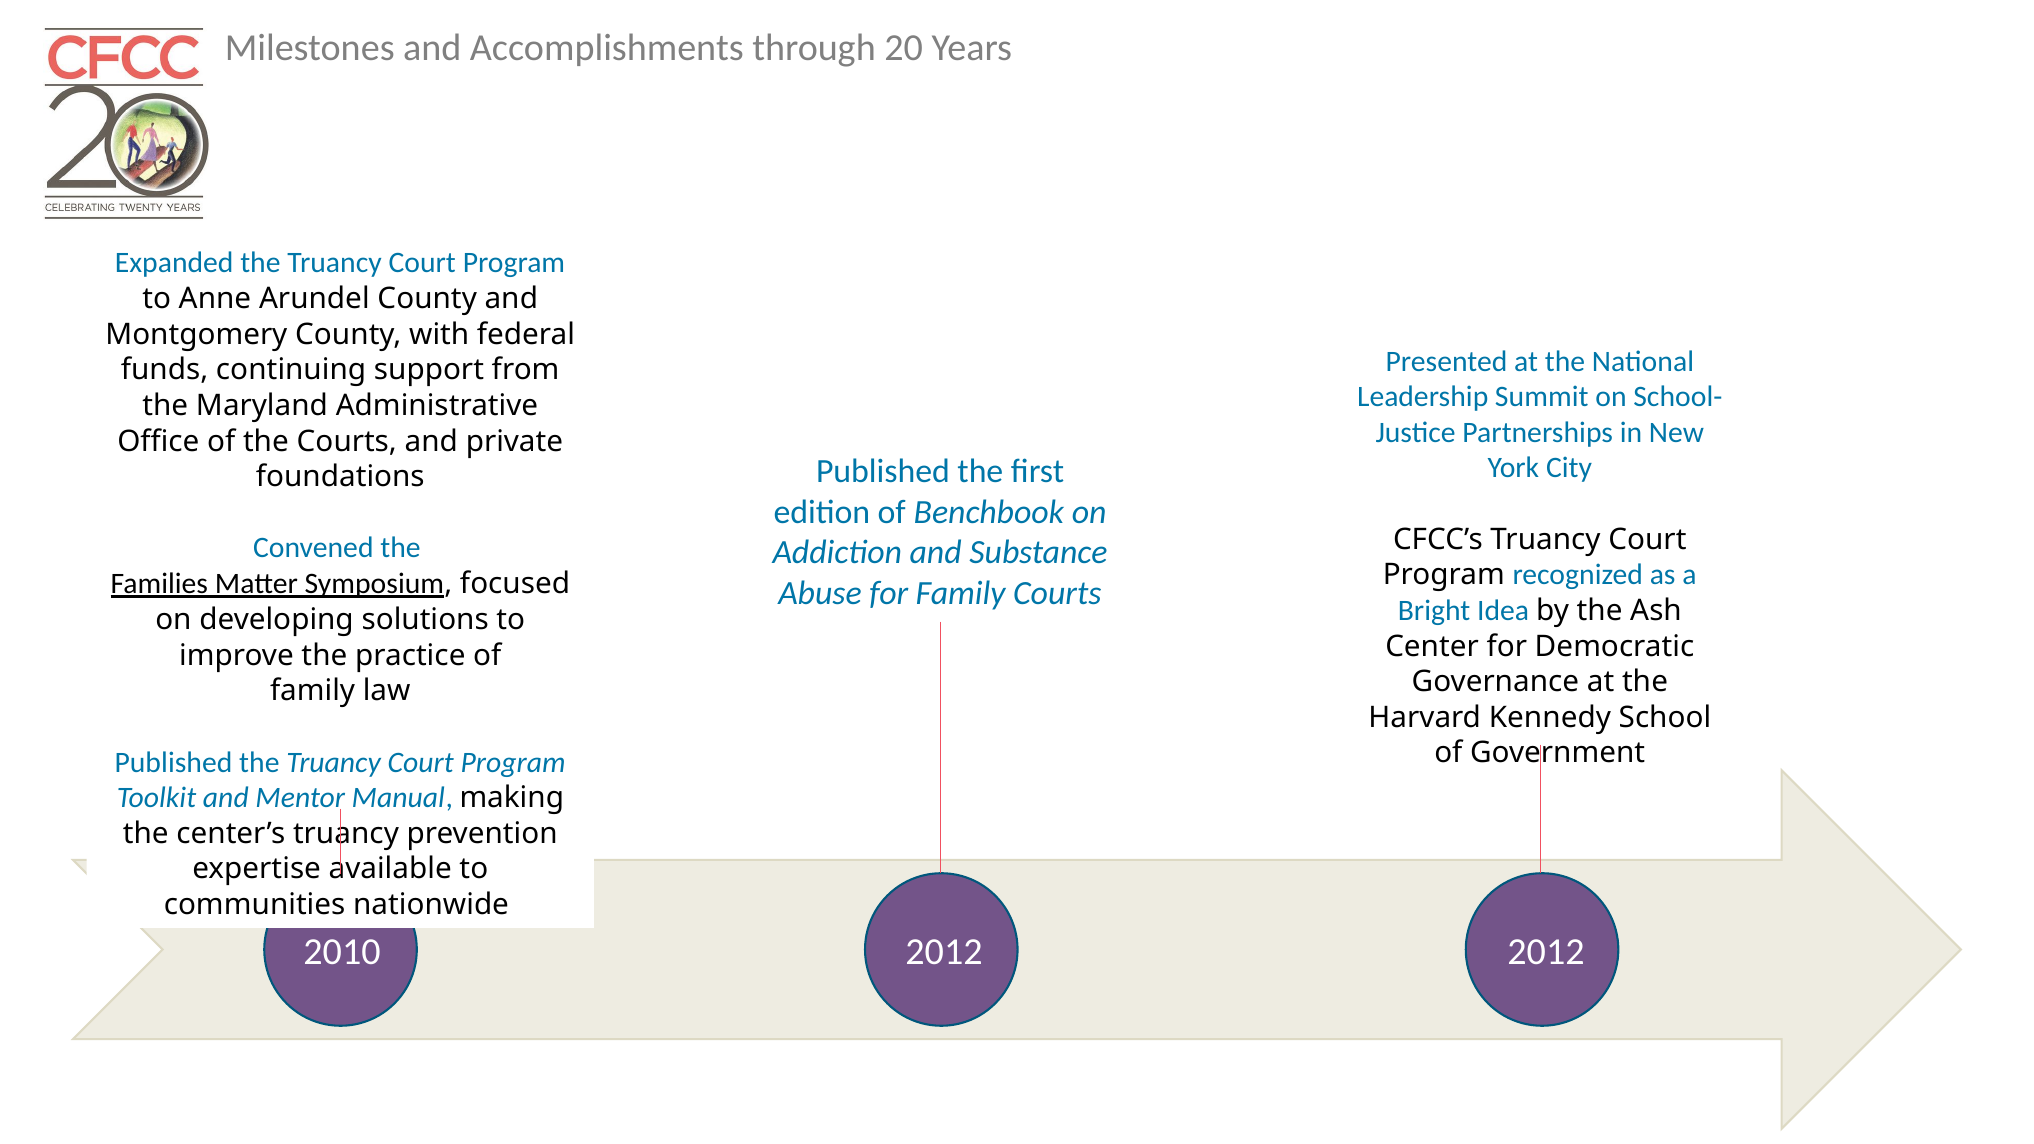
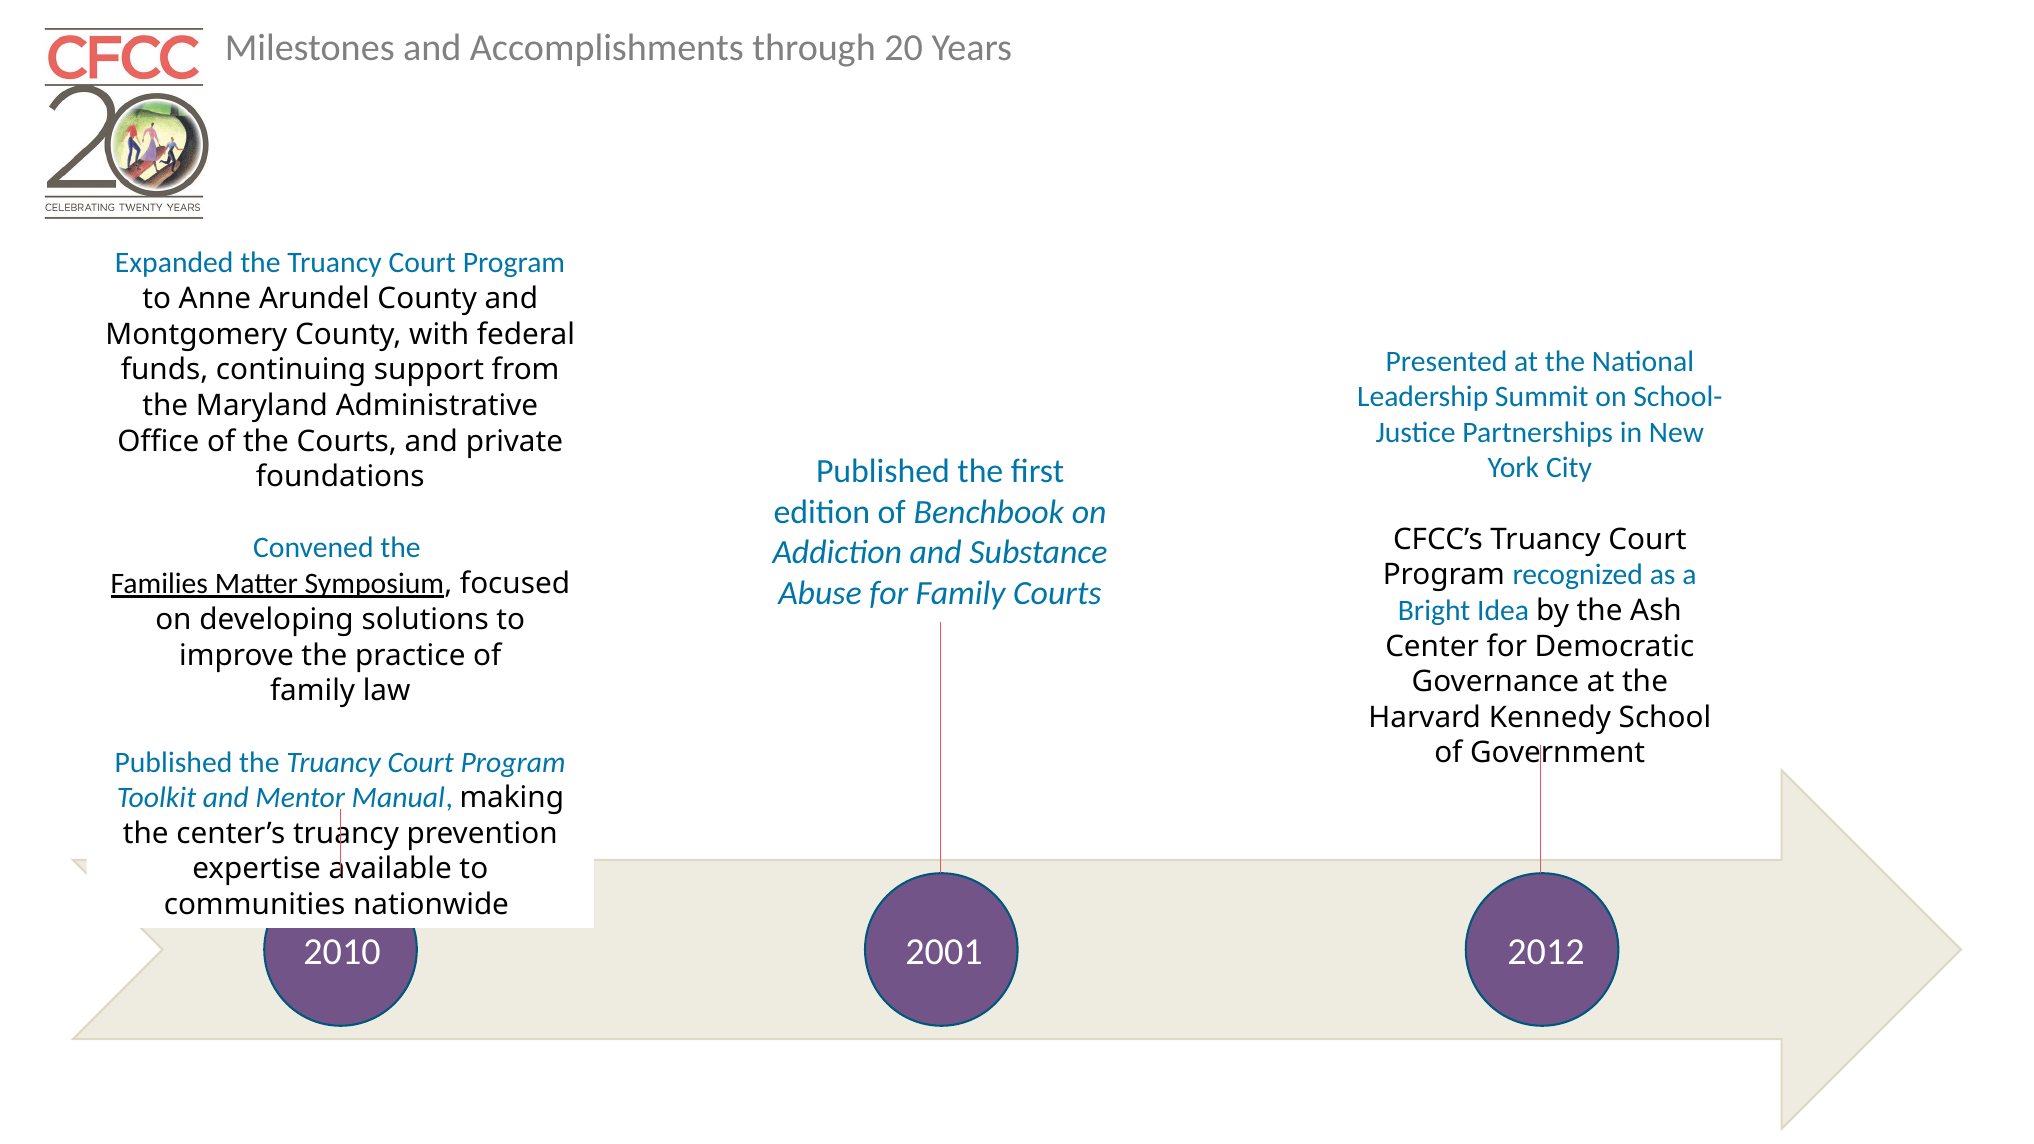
2010 2012: 2012 -> 2001
